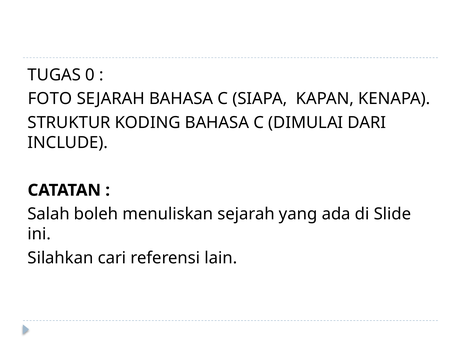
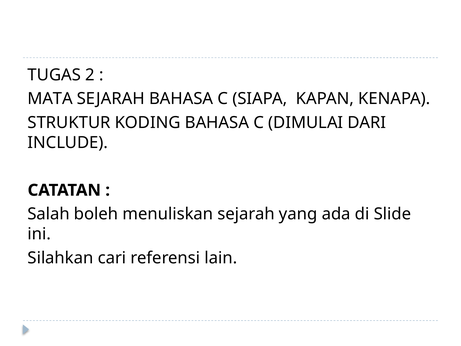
0: 0 -> 2
FOTO: FOTO -> MATA
